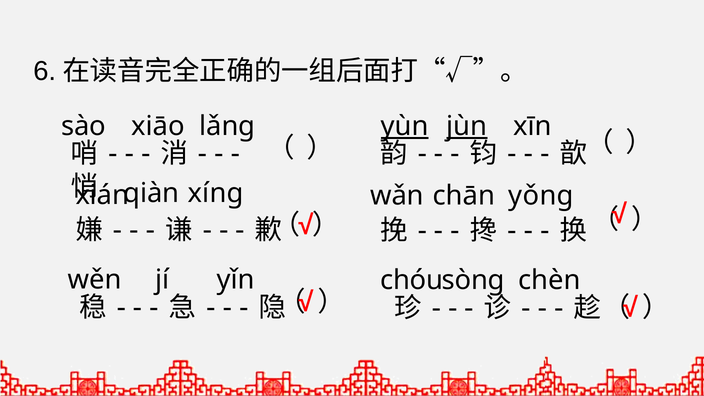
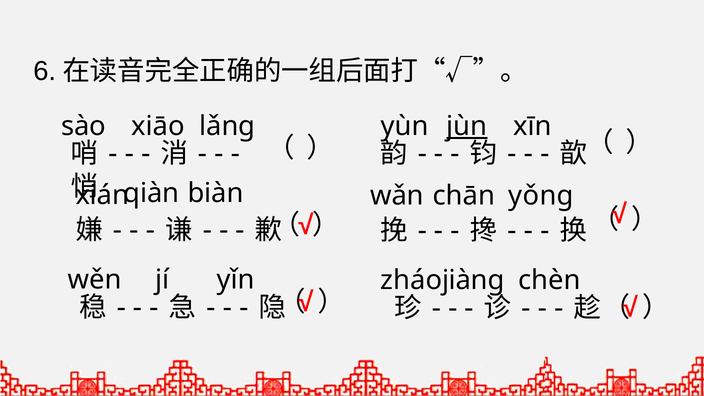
yùn underline: present -> none
xíng: xíng -> biàn
chóu: chóu -> zháo
sòng: sòng -> jiàng
